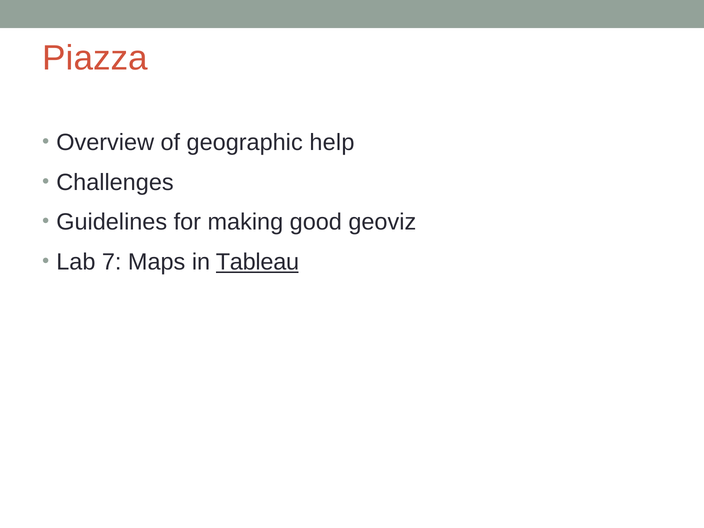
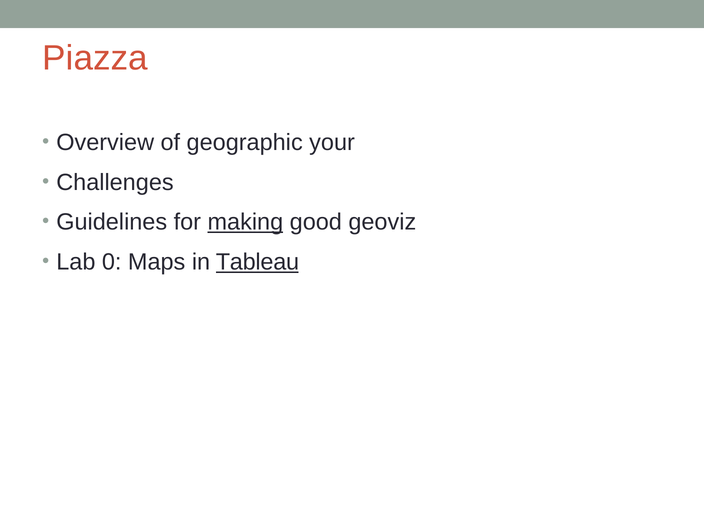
help: help -> your
making underline: none -> present
7: 7 -> 0
